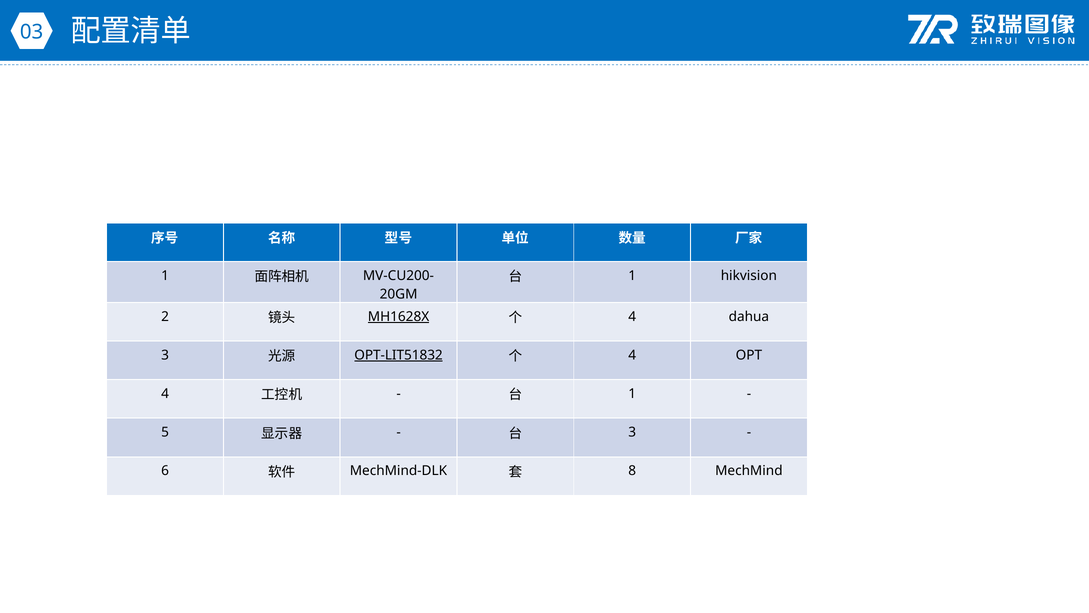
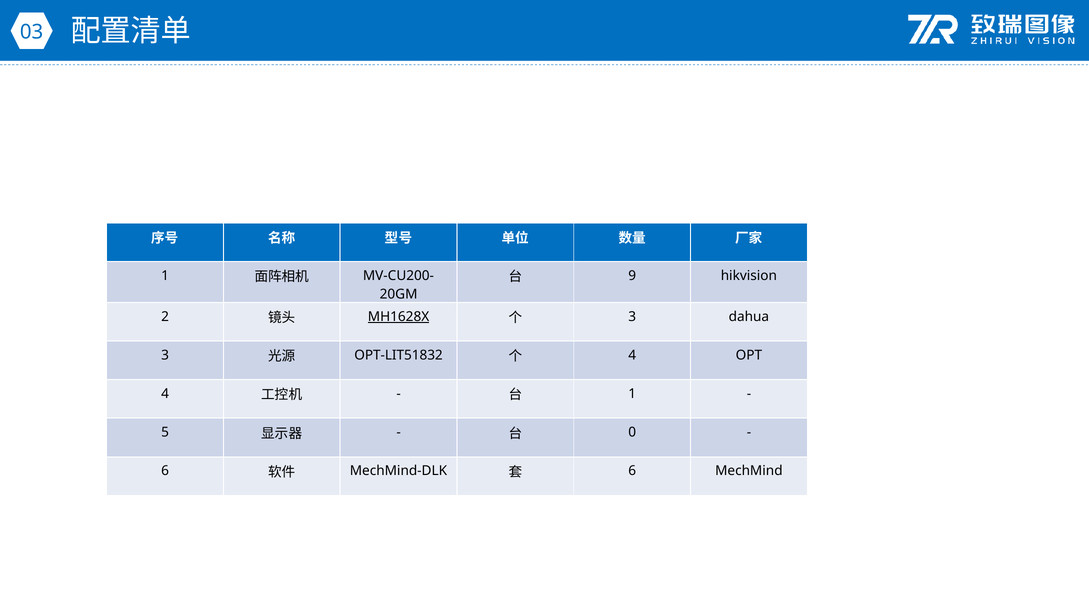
1 at (632, 275): 1 -> 9
4 at (632, 316): 4 -> 3
OPT-LIT51832 underline: present -> none
3 at (632, 432): 3 -> 0
8 at (632, 471): 8 -> 6
